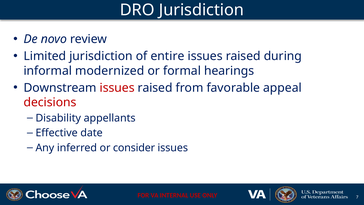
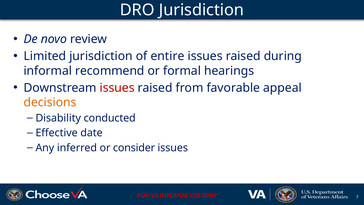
modernized: modernized -> recommend
decisions colour: red -> orange
appellants: appellants -> conducted
